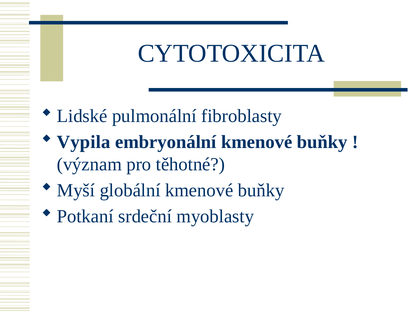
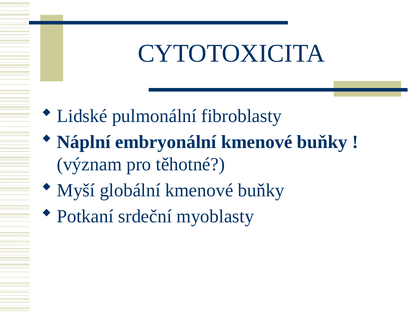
Vypila: Vypila -> Náplní
